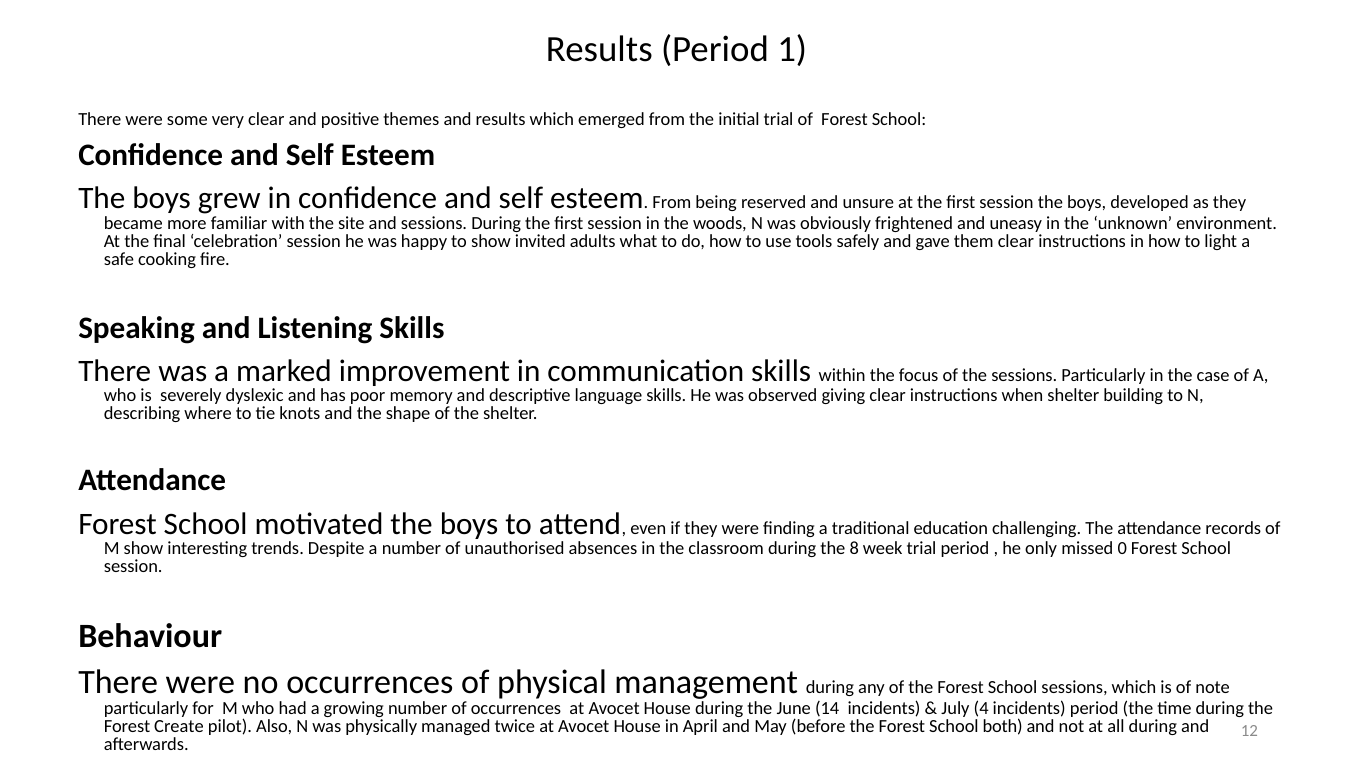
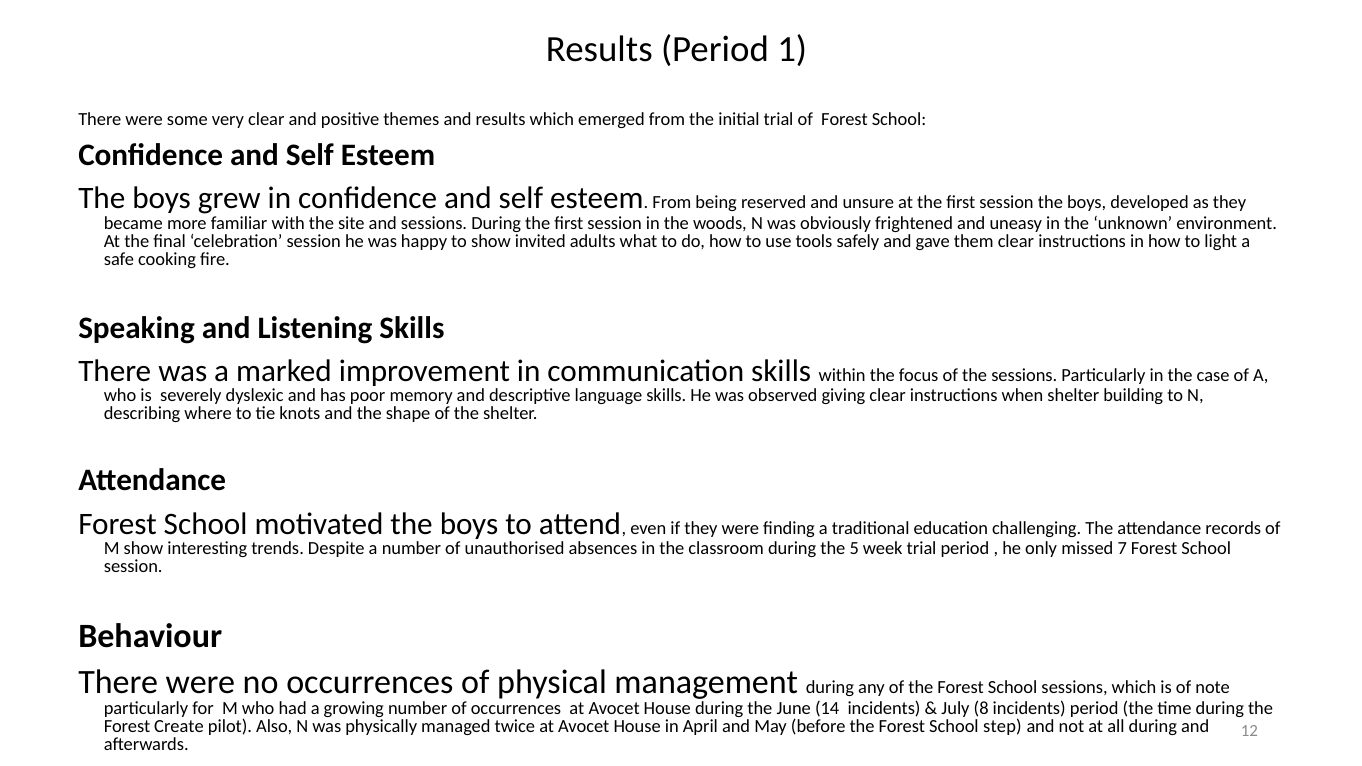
8: 8 -> 5
0: 0 -> 7
4: 4 -> 8
both: both -> step
